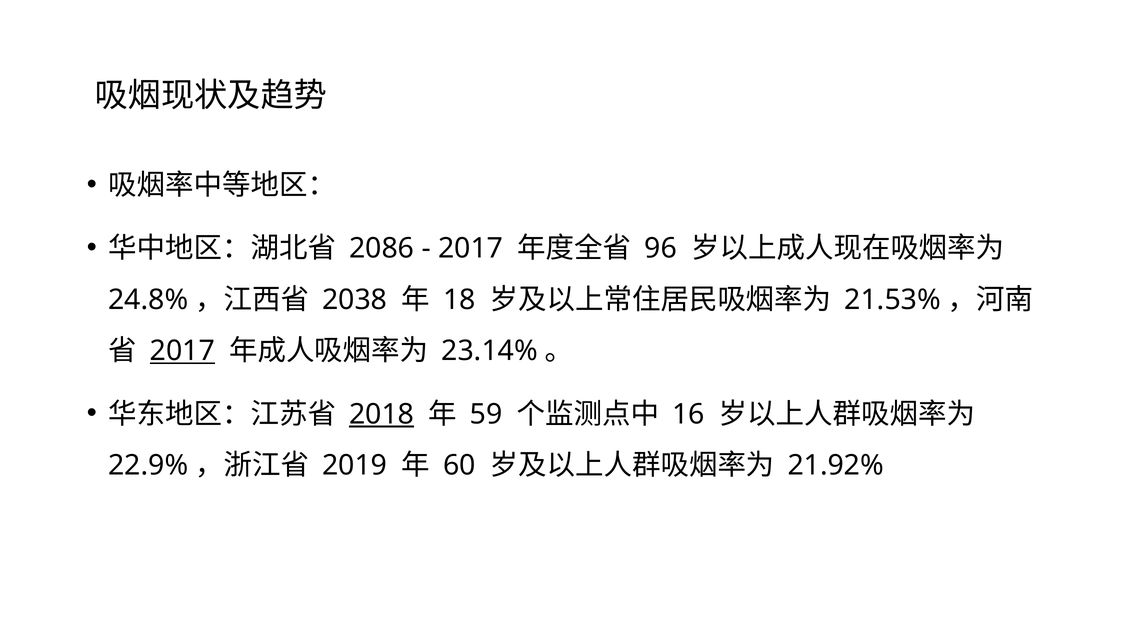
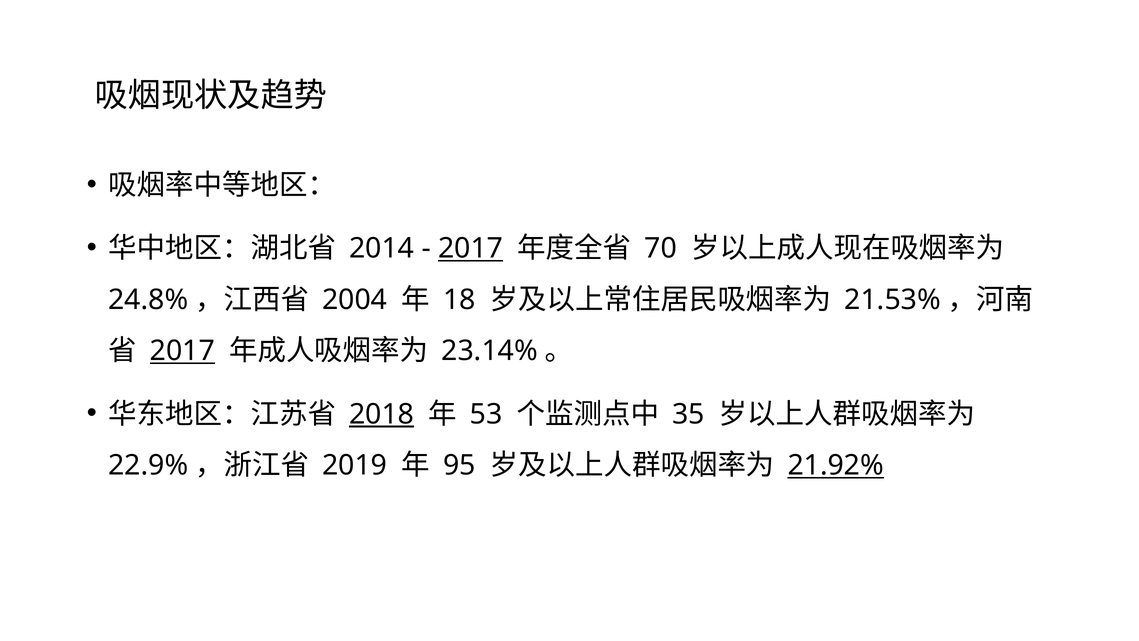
2086: 2086 -> 2014
2017 at (471, 248) underline: none -> present
96: 96 -> 70
2038: 2038 -> 2004
59: 59 -> 53
16: 16 -> 35
60: 60 -> 95
21.92% underline: none -> present
